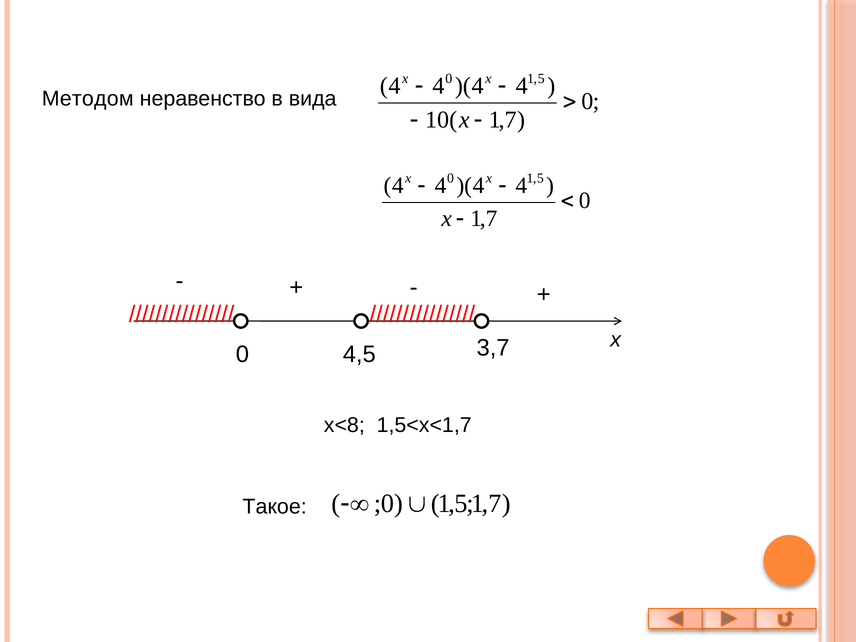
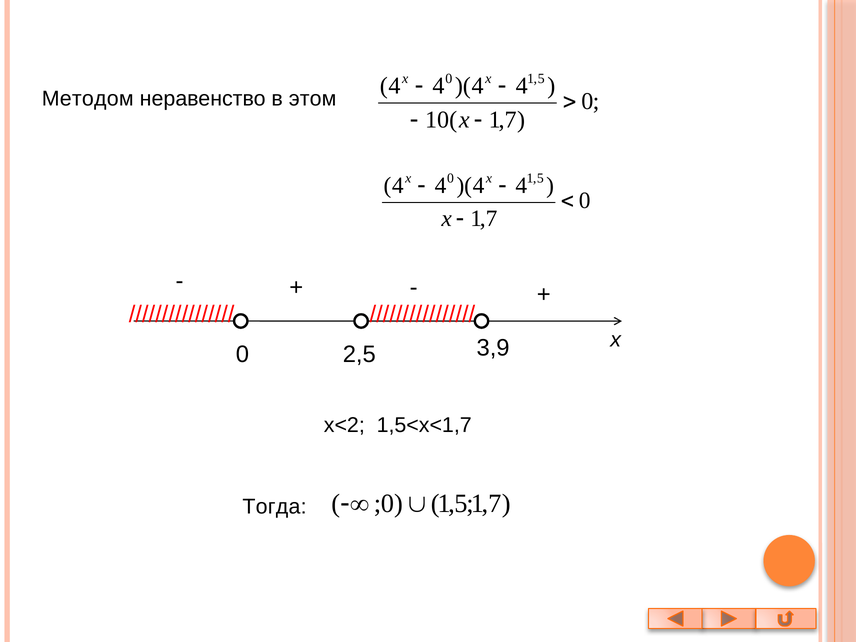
вида: вида -> этом
3,7: 3,7 -> 3,9
4,5: 4,5 -> 2,5
x<8: x<8 -> x<2
Такое: Такое -> Тогда
